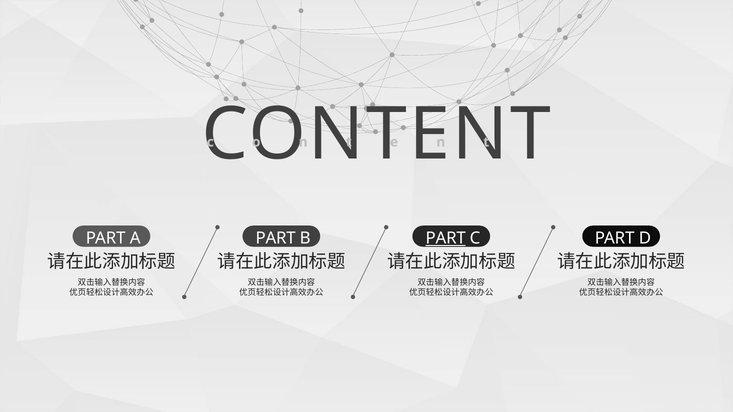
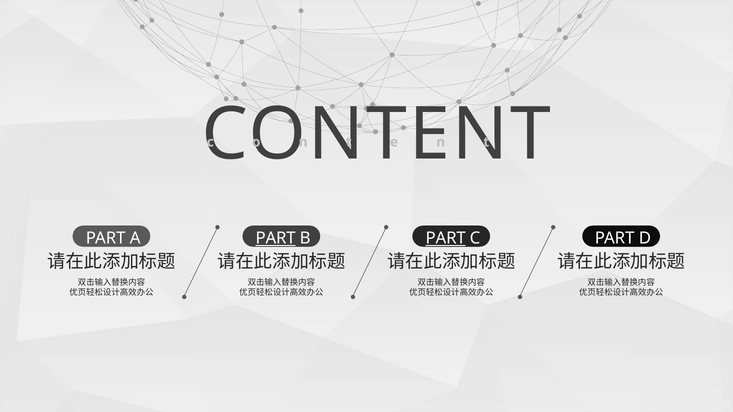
PART at (276, 239) underline: none -> present
